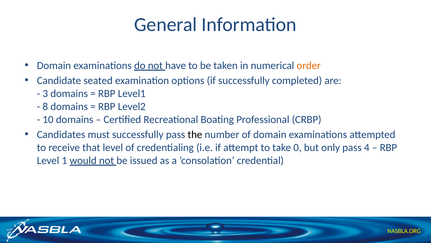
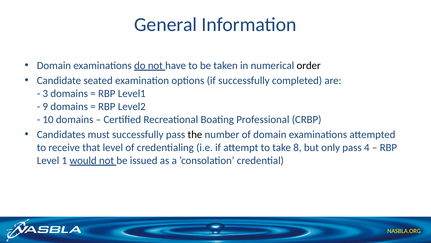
order colour: orange -> black
8: 8 -> 9
0: 0 -> 8
